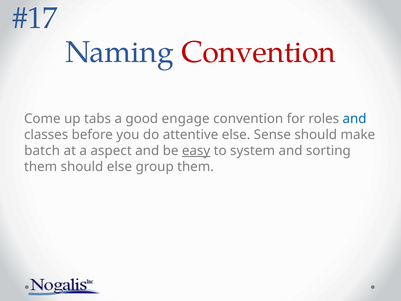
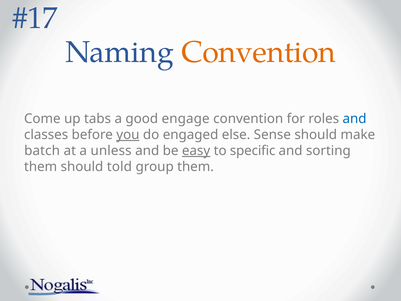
Convention at (259, 52) colour: red -> orange
you underline: none -> present
attentive: attentive -> engaged
aspect: aspect -> unless
system: system -> specific
should else: else -> told
